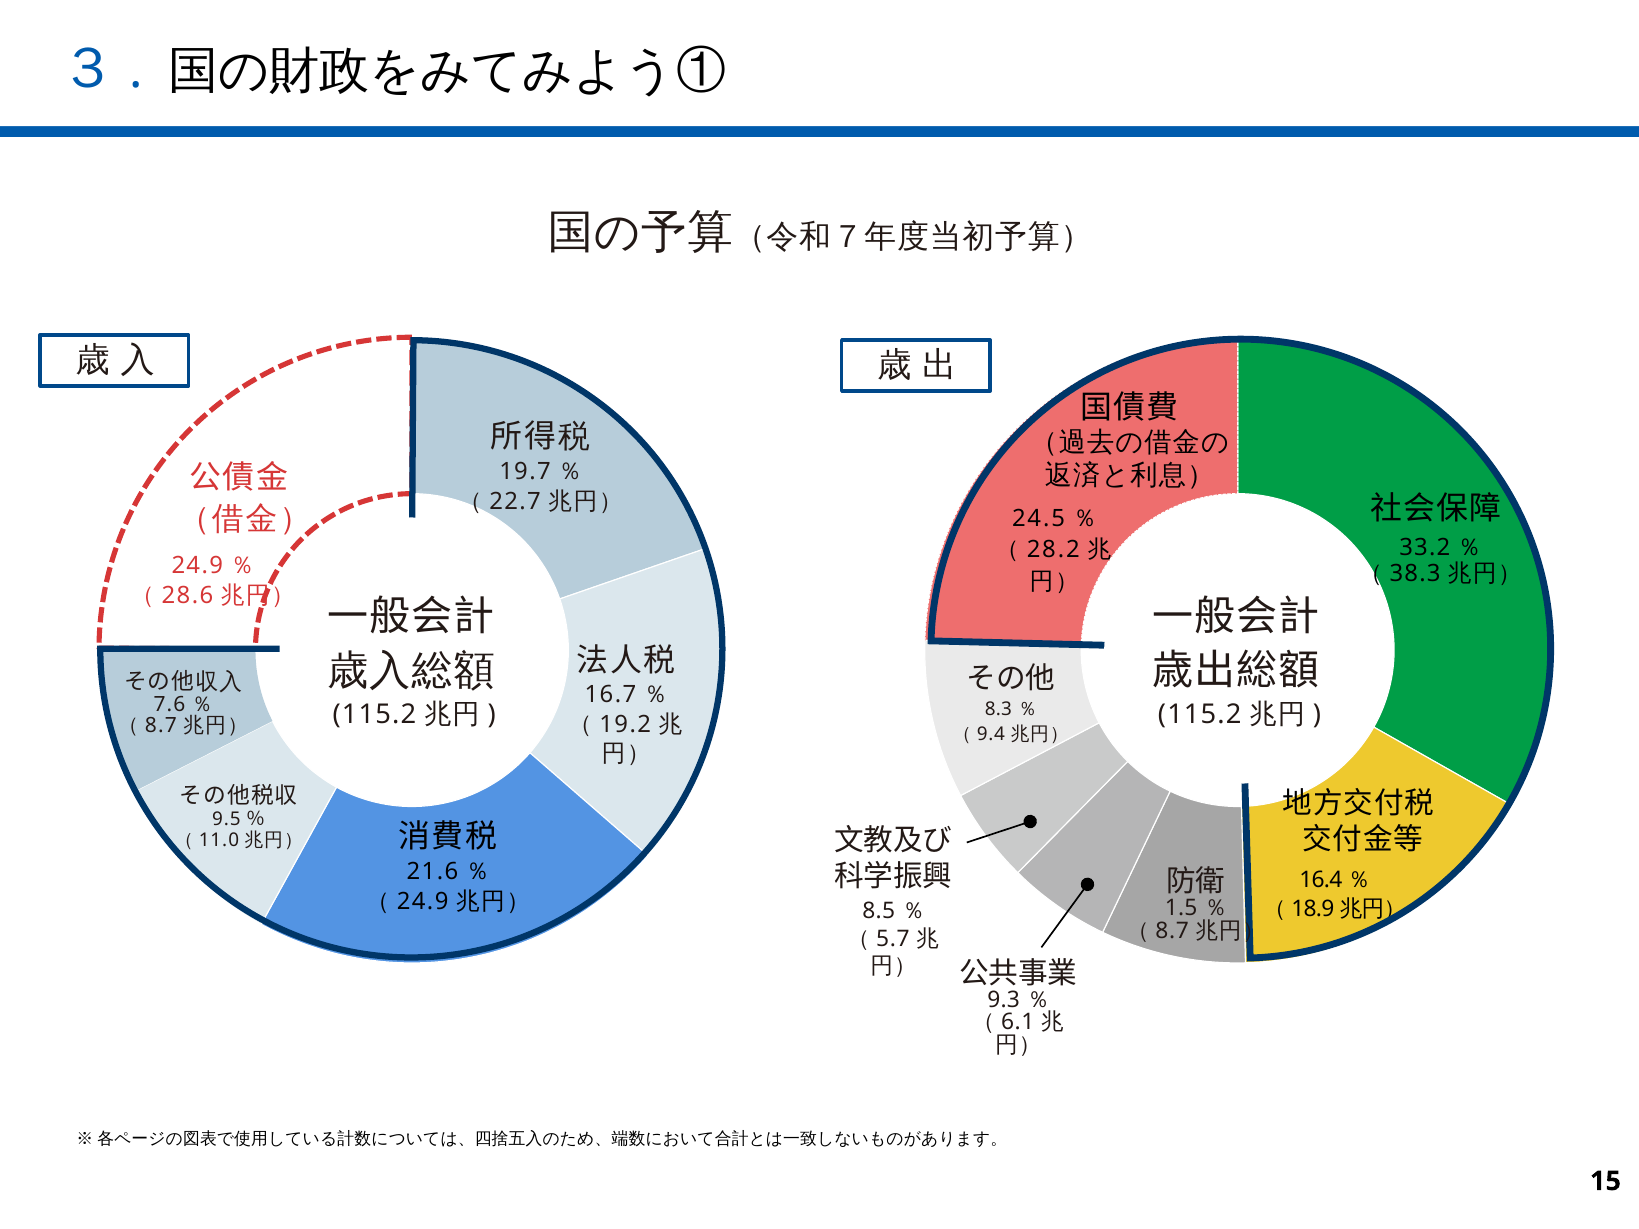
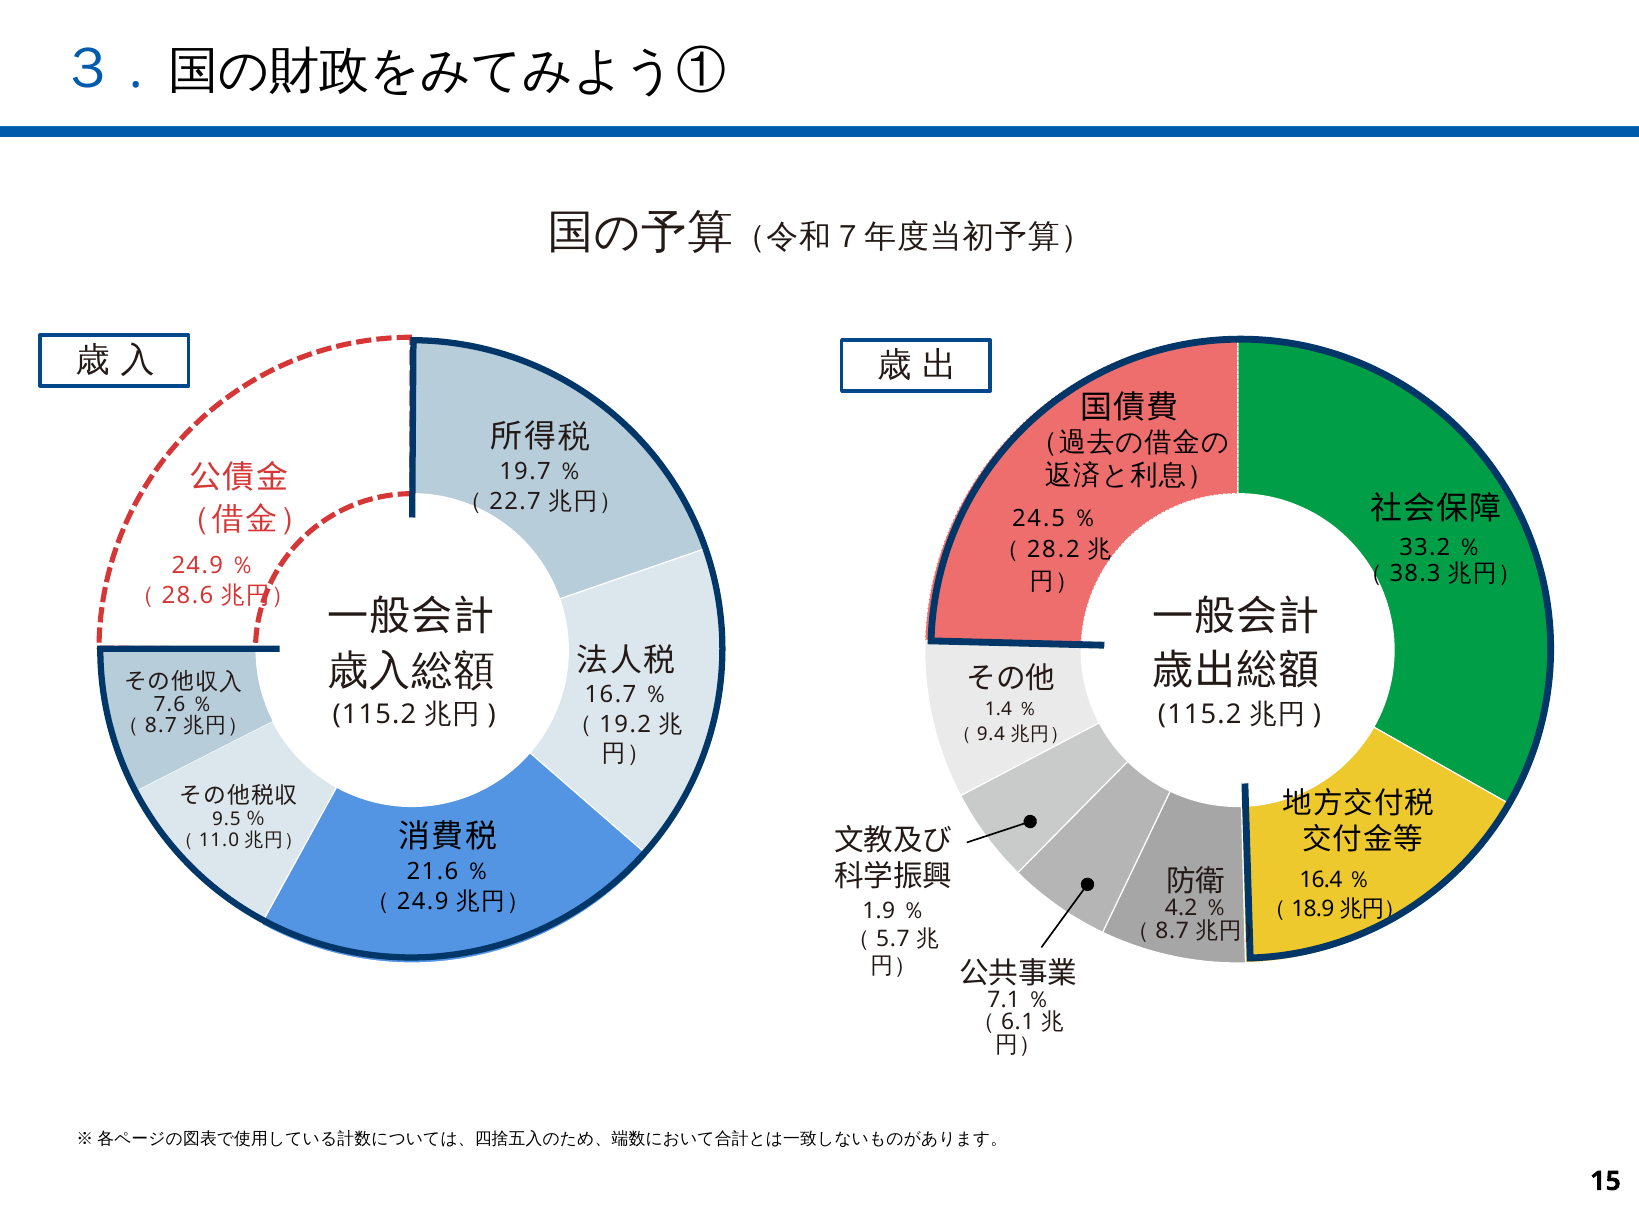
8.3: 8.3 -> 1.4
1.5: 1.5 -> 4.2
8.5: 8.5 -> 1.9
9.3: 9.3 -> 7.1
